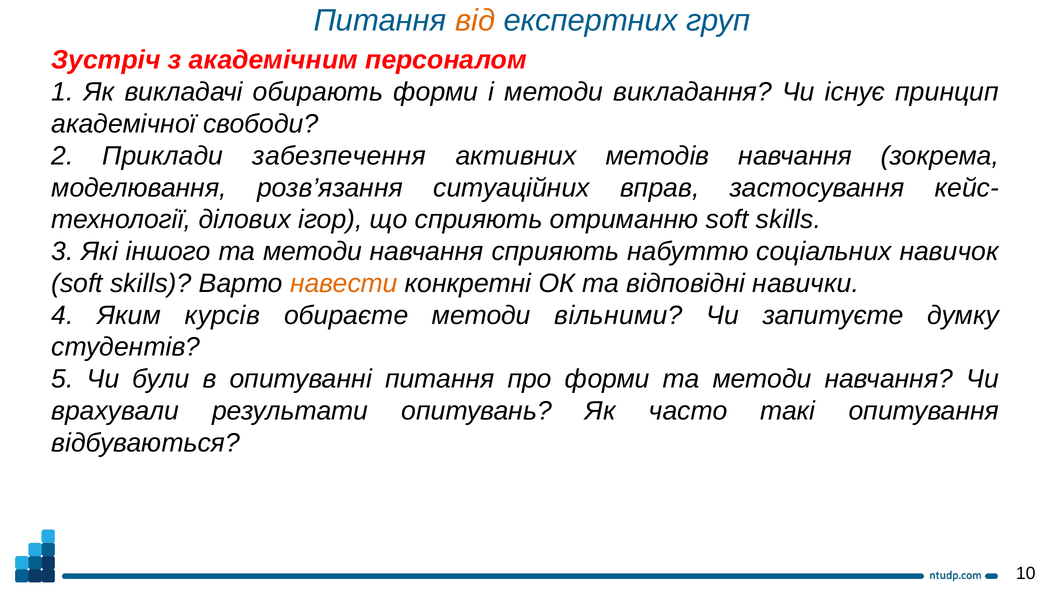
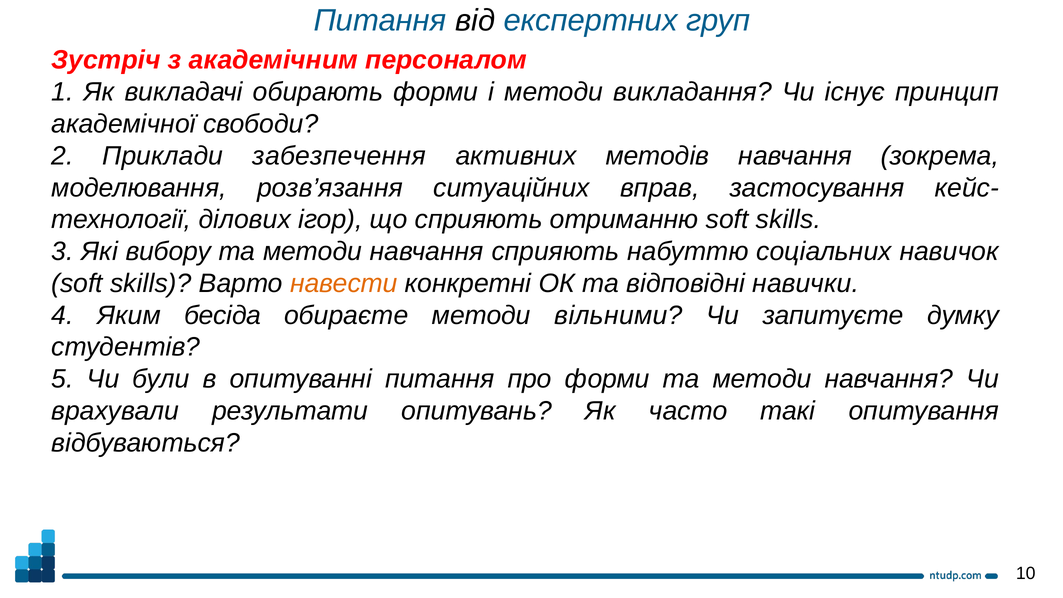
від colour: orange -> black
іншого: іншого -> вибору
курсів: курсів -> бесіда
